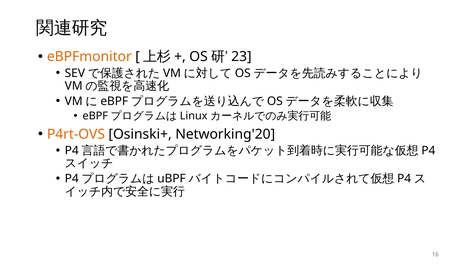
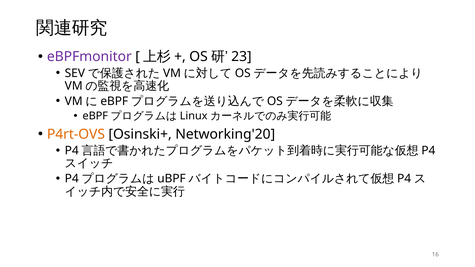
eBPFmonitor colour: orange -> purple
